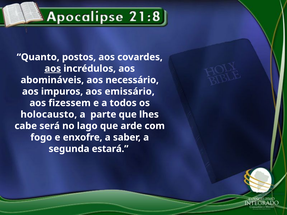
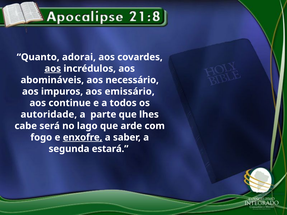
postos: postos -> adorai
fizessem: fizessem -> continue
holocausto: holocausto -> autoridade
enxofre underline: none -> present
